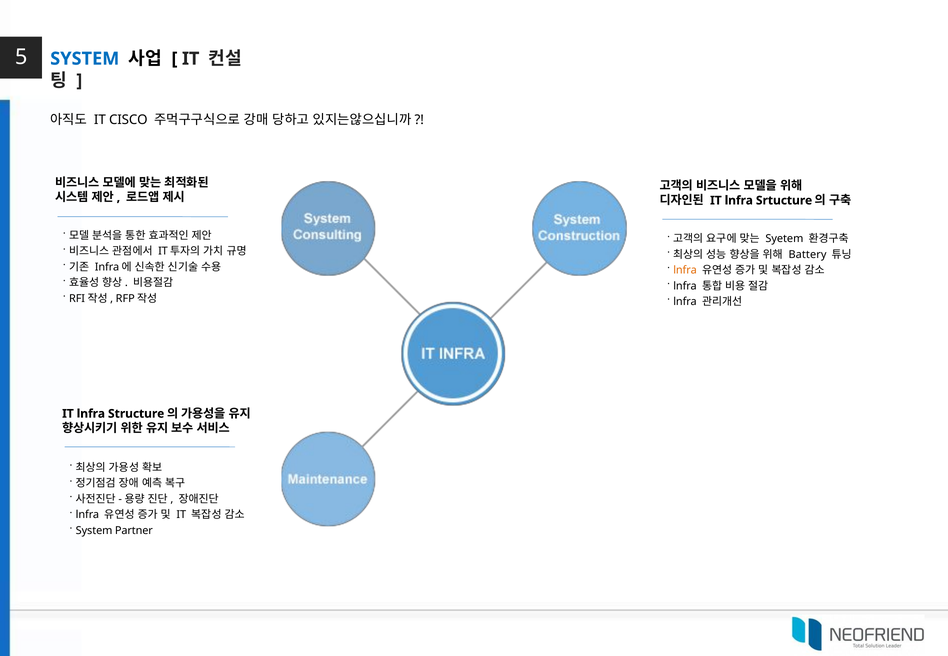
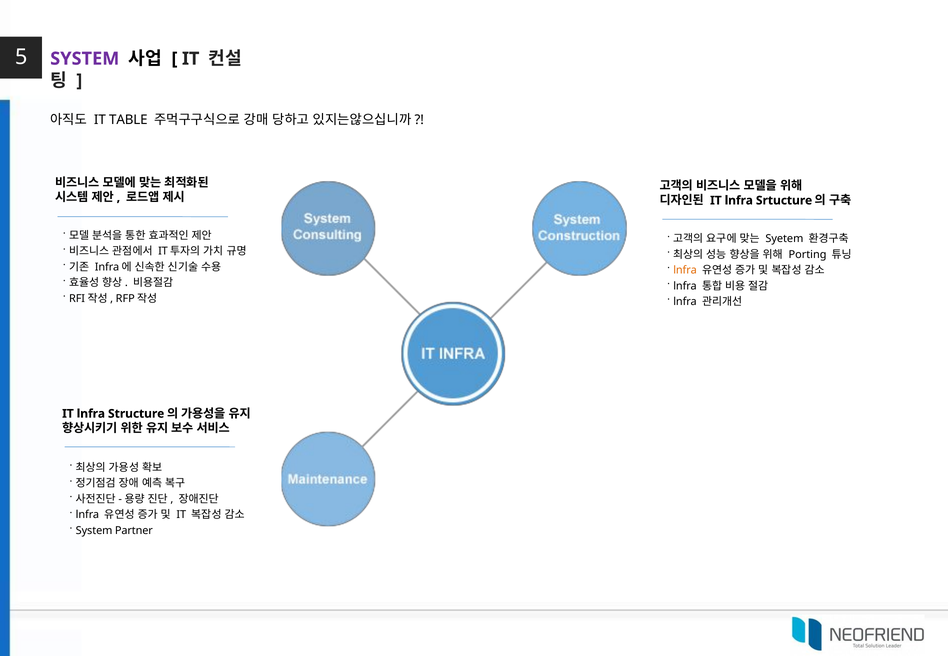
SYSTEM at (85, 59) colour: blue -> purple
CISCO: CISCO -> TABLE
Battery: Battery -> Porting
